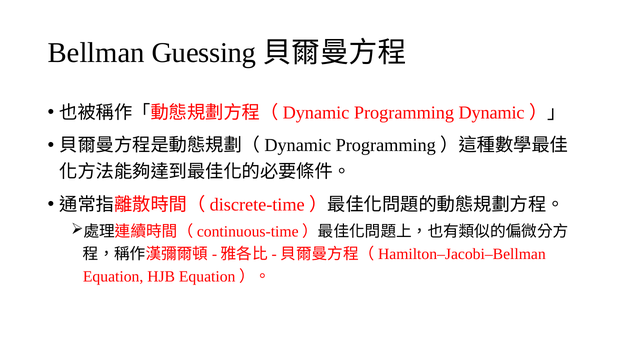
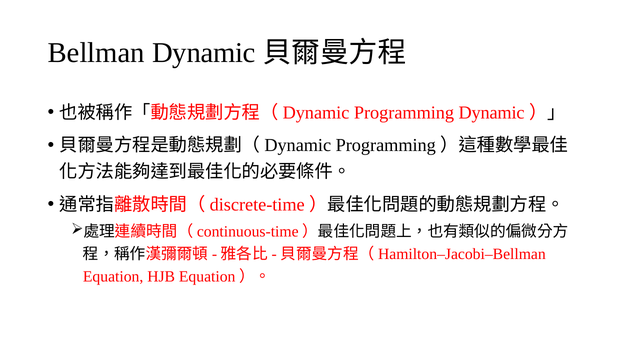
Bellman Guessing: Guessing -> Dynamic
